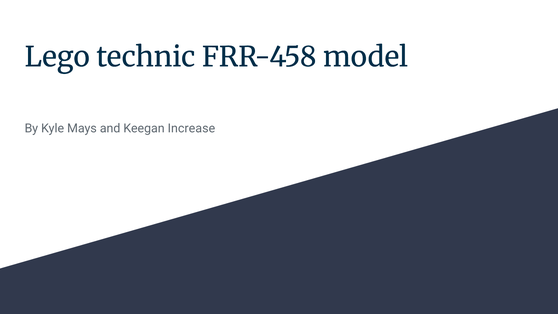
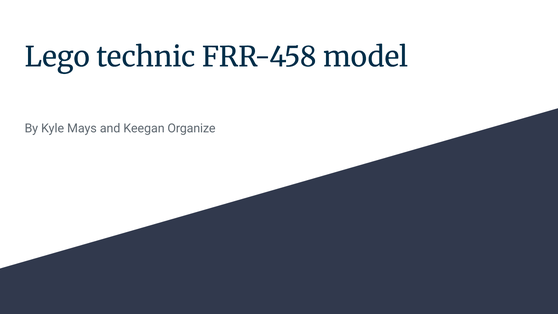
Increase: Increase -> Organize
